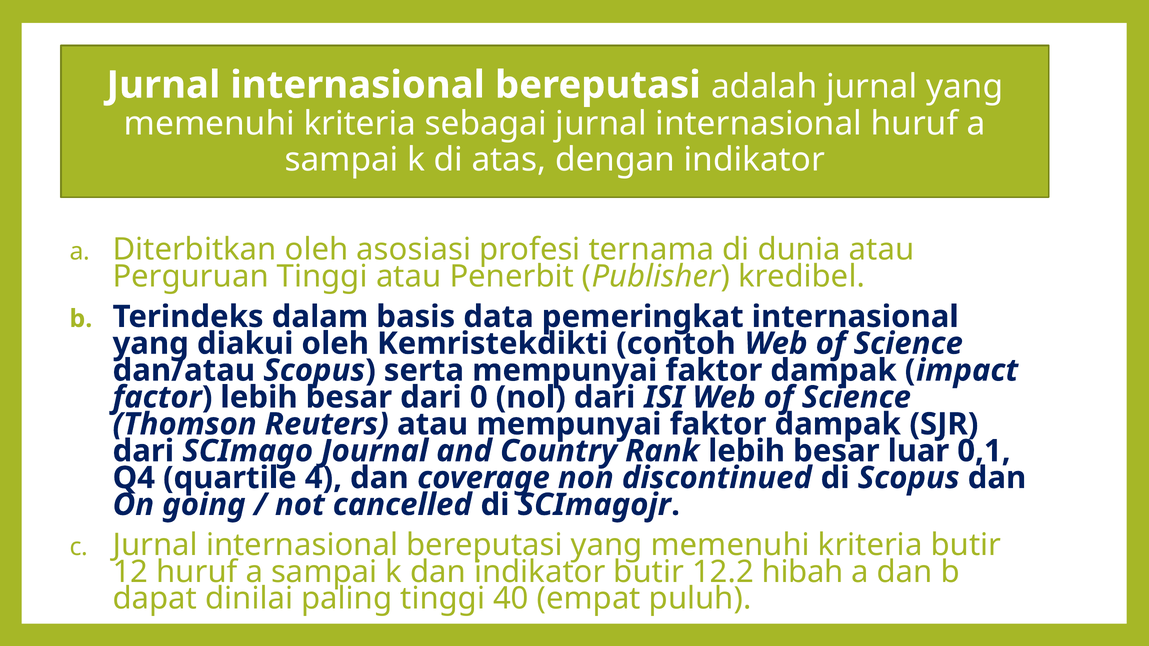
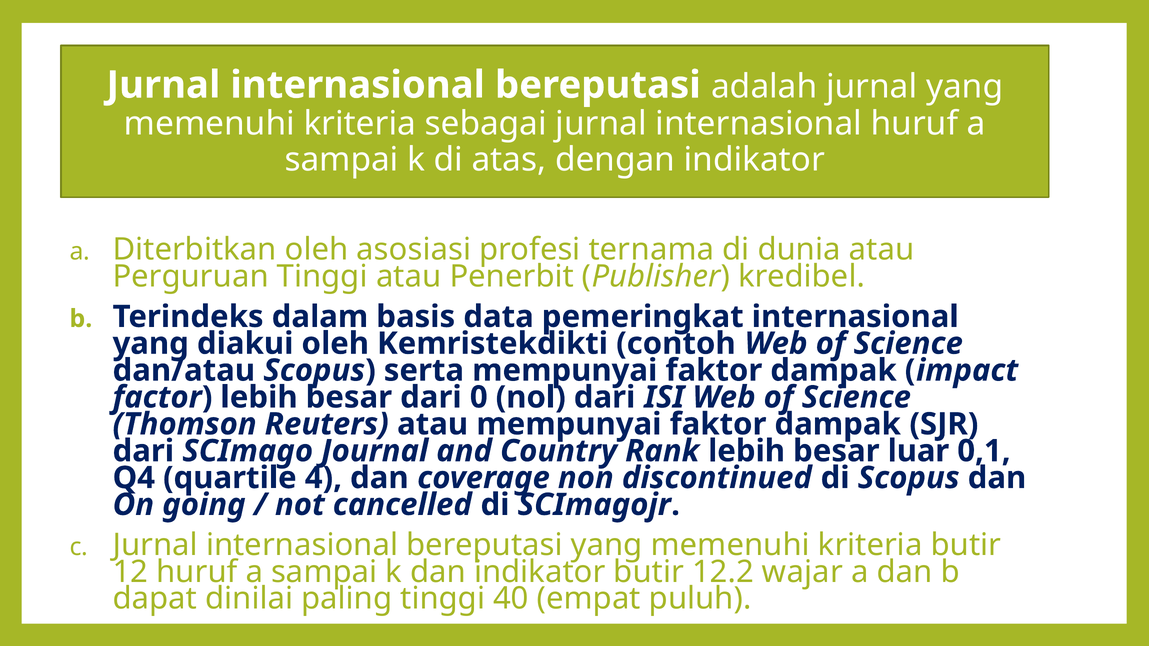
hibah: hibah -> wajar
